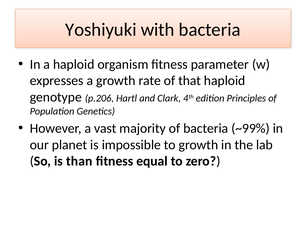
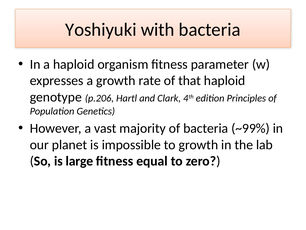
than: than -> large
